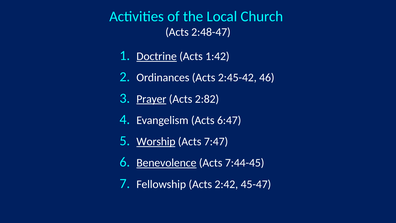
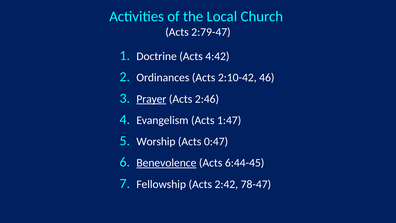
2:48-47: 2:48-47 -> 2:79-47
Doctrine underline: present -> none
1:42: 1:42 -> 4:42
2:45-42: 2:45-42 -> 2:10-42
2:82: 2:82 -> 2:46
6:47: 6:47 -> 1:47
Worship underline: present -> none
7:47: 7:47 -> 0:47
7:44-45: 7:44-45 -> 6:44-45
45-47: 45-47 -> 78-47
